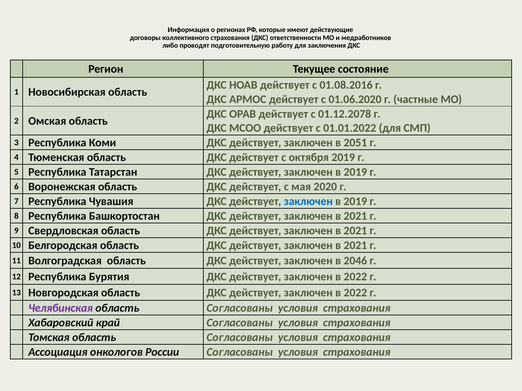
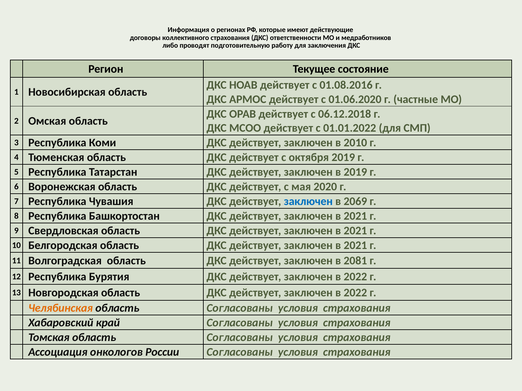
01.12.2078: 01.12.2078 -> 06.12.2018
2051: 2051 -> 2010
2019 at (355, 202): 2019 -> 2069
2046: 2046 -> 2081
Челябинская colour: purple -> orange
